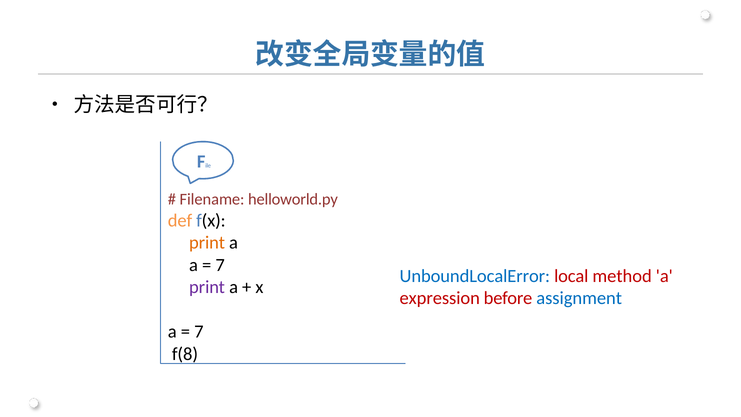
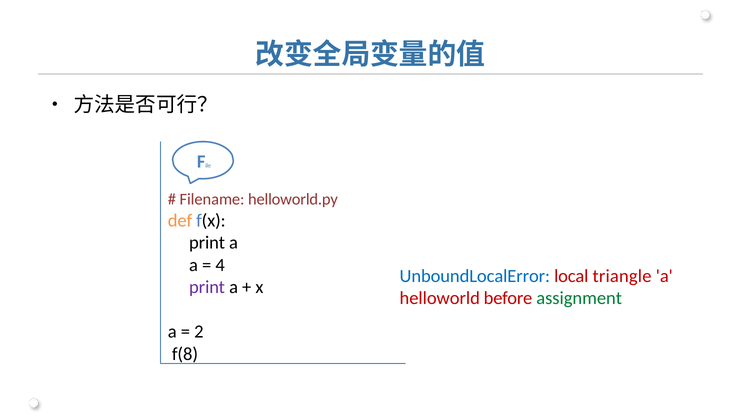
print at (207, 243) colour: orange -> black
7 at (220, 265): 7 -> 4
method: method -> triangle
expression: expression -> helloworld
assignment colour: blue -> green
7 at (199, 332): 7 -> 2
